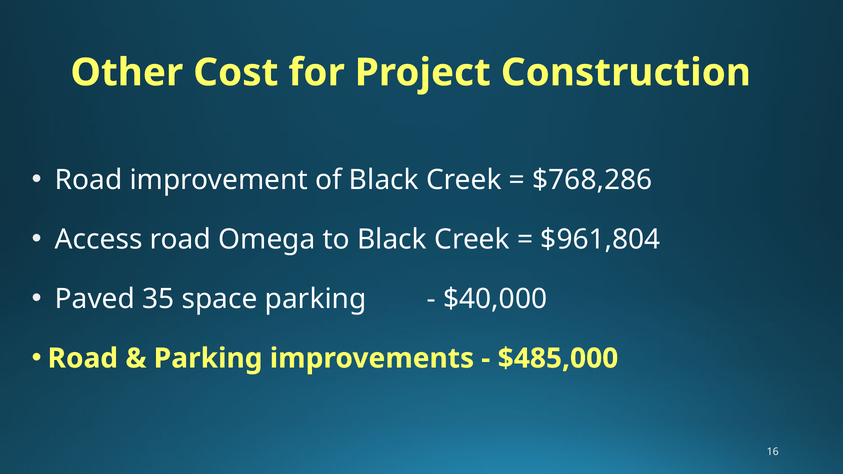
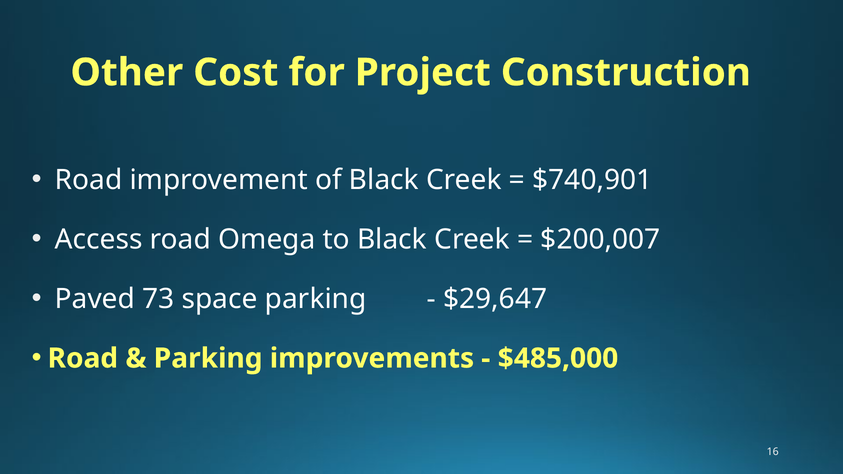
$768,286: $768,286 -> $740,901
$961,804: $961,804 -> $200,007
35: 35 -> 73
$40,000: $40,000 -> $29,647
